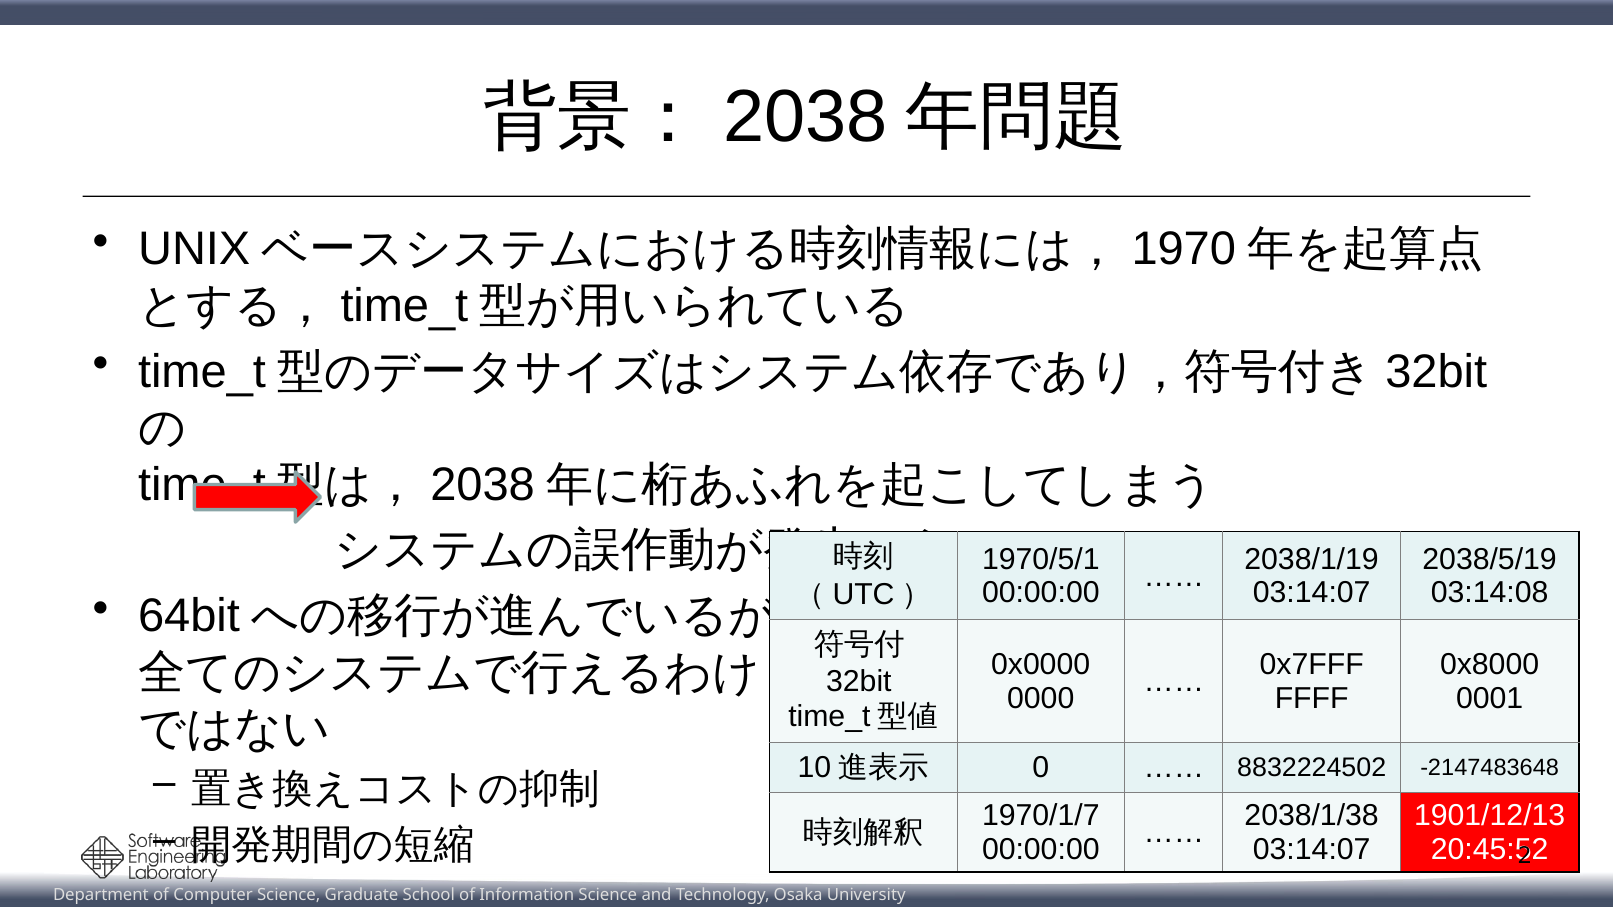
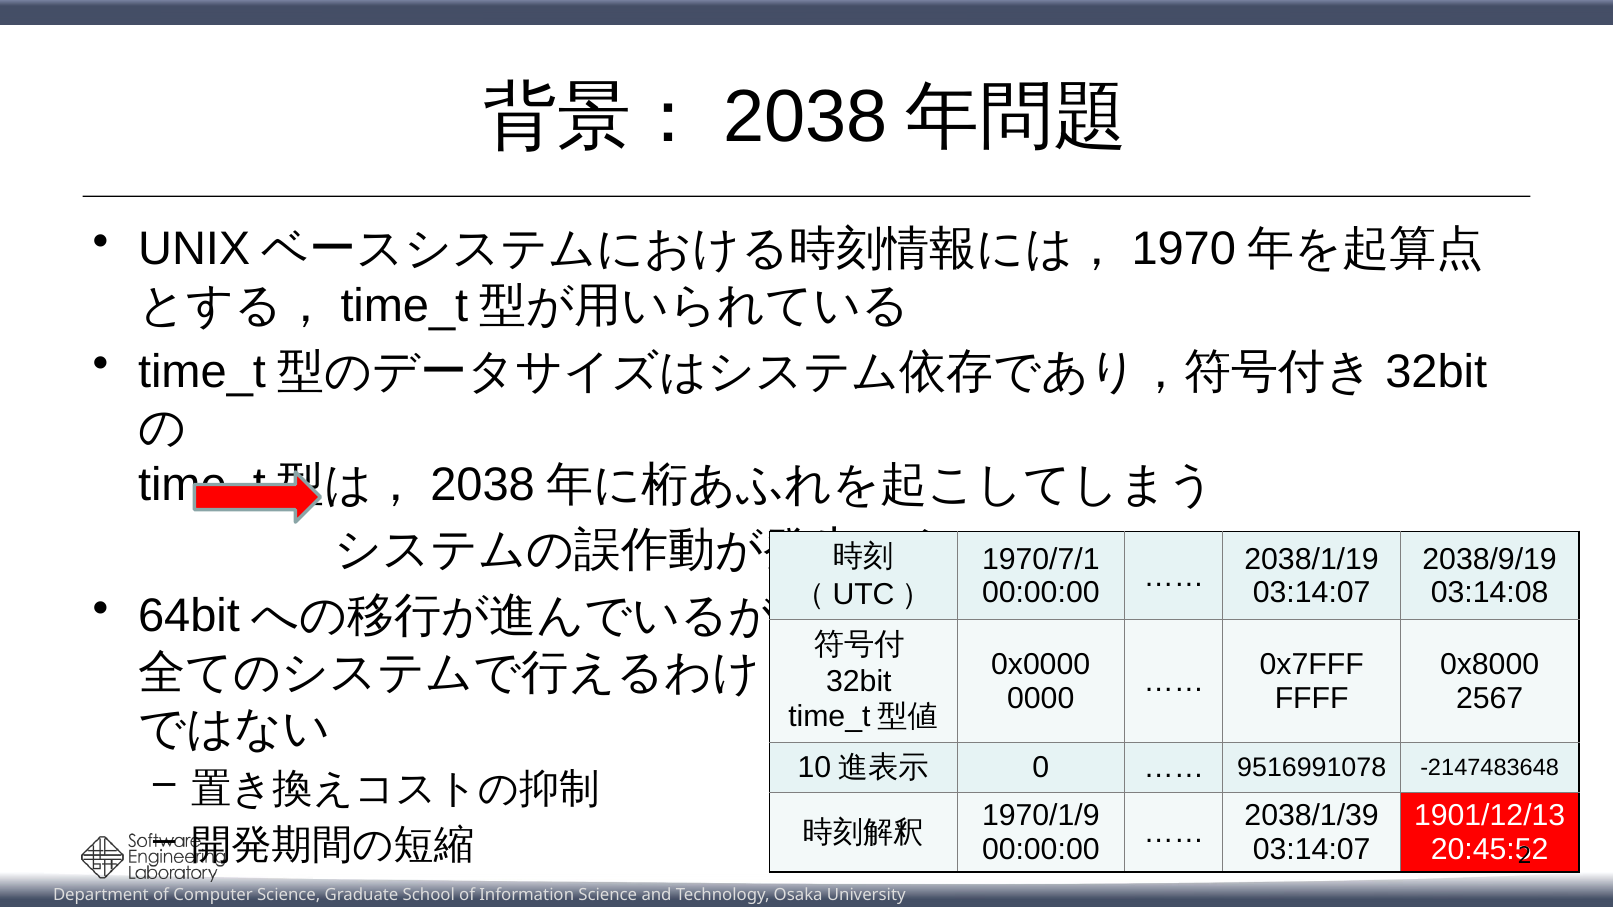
1970/5/1: 1970/5/1 -> 1970/7/1
2038/5/19: 2038/5/19 -> 2038/9/19
0001: 0001 -> 2567
8832224502: 8832224502 -> 9516991078
1970/1/7: 1970/1/7 -> 1970/1/9
2038/1/38: 2038/1/38 -> 2038/1/39
